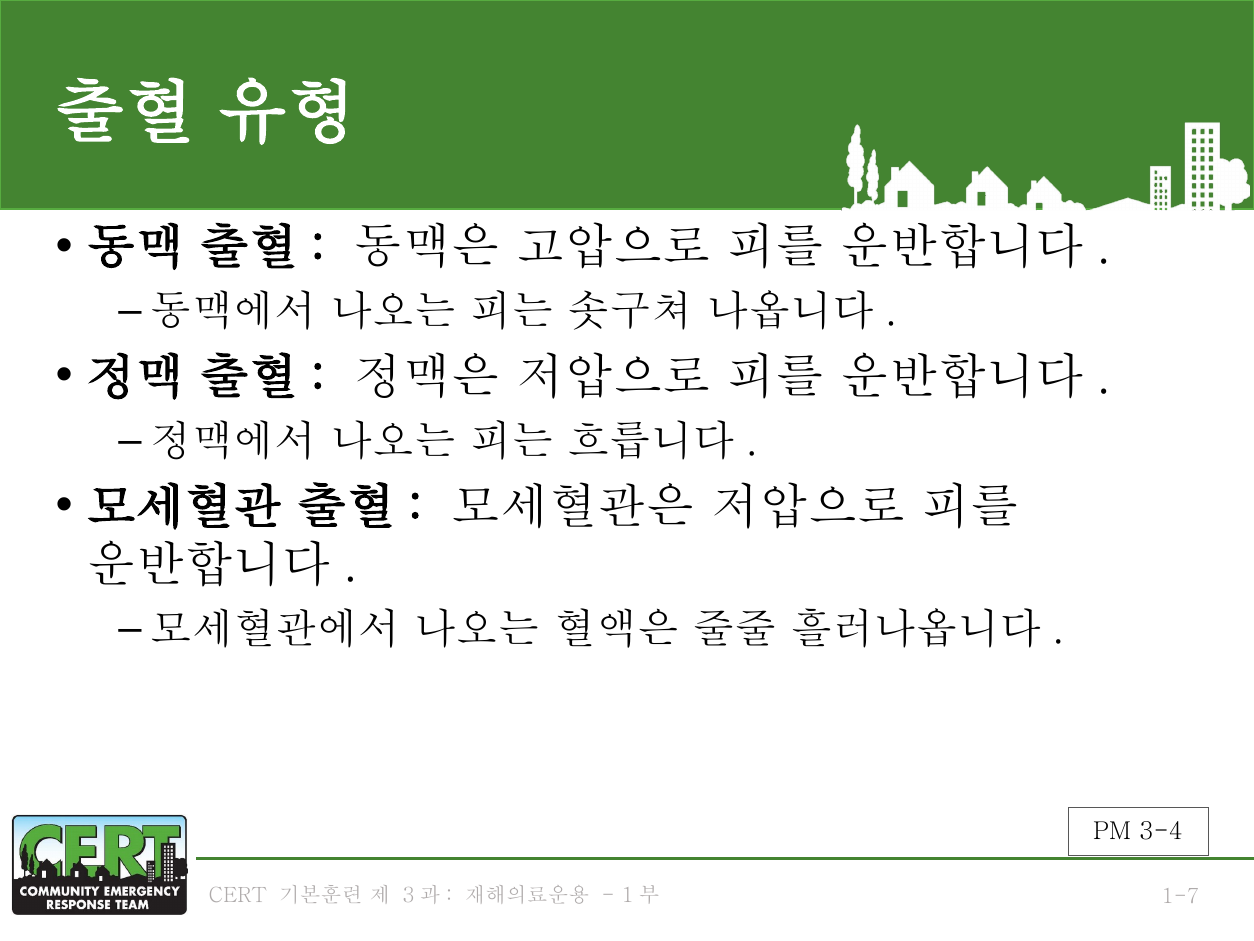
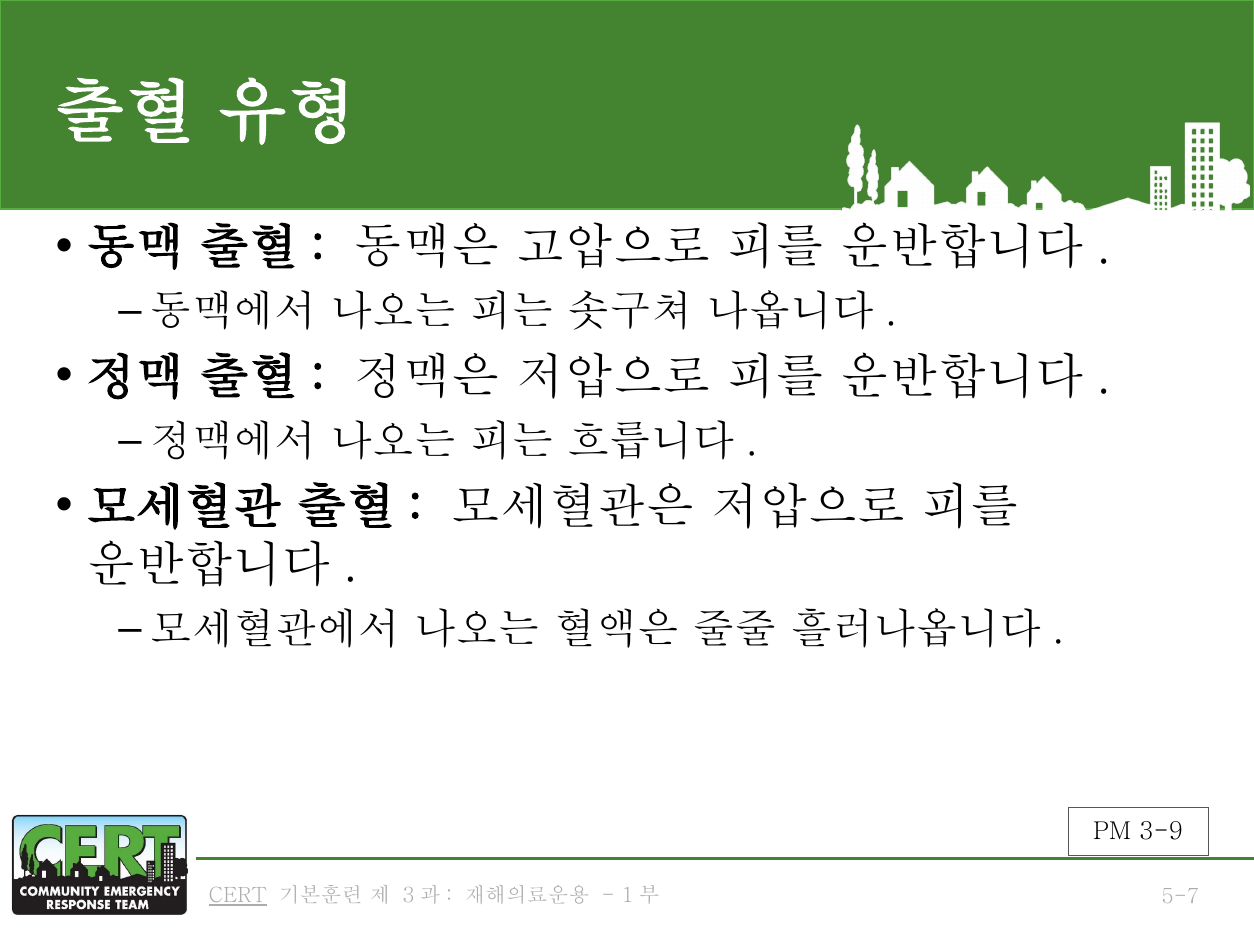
3-4: 3-4 -> 3-9
CERT underline: none -> present
1-7: 1-7 -> 5-7
